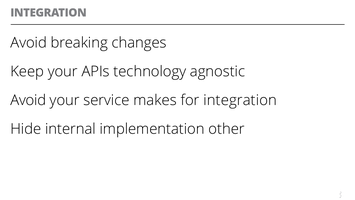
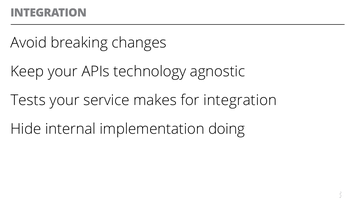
Avoid at (28, 100): Avoid -> Tests
other: other -> doing
